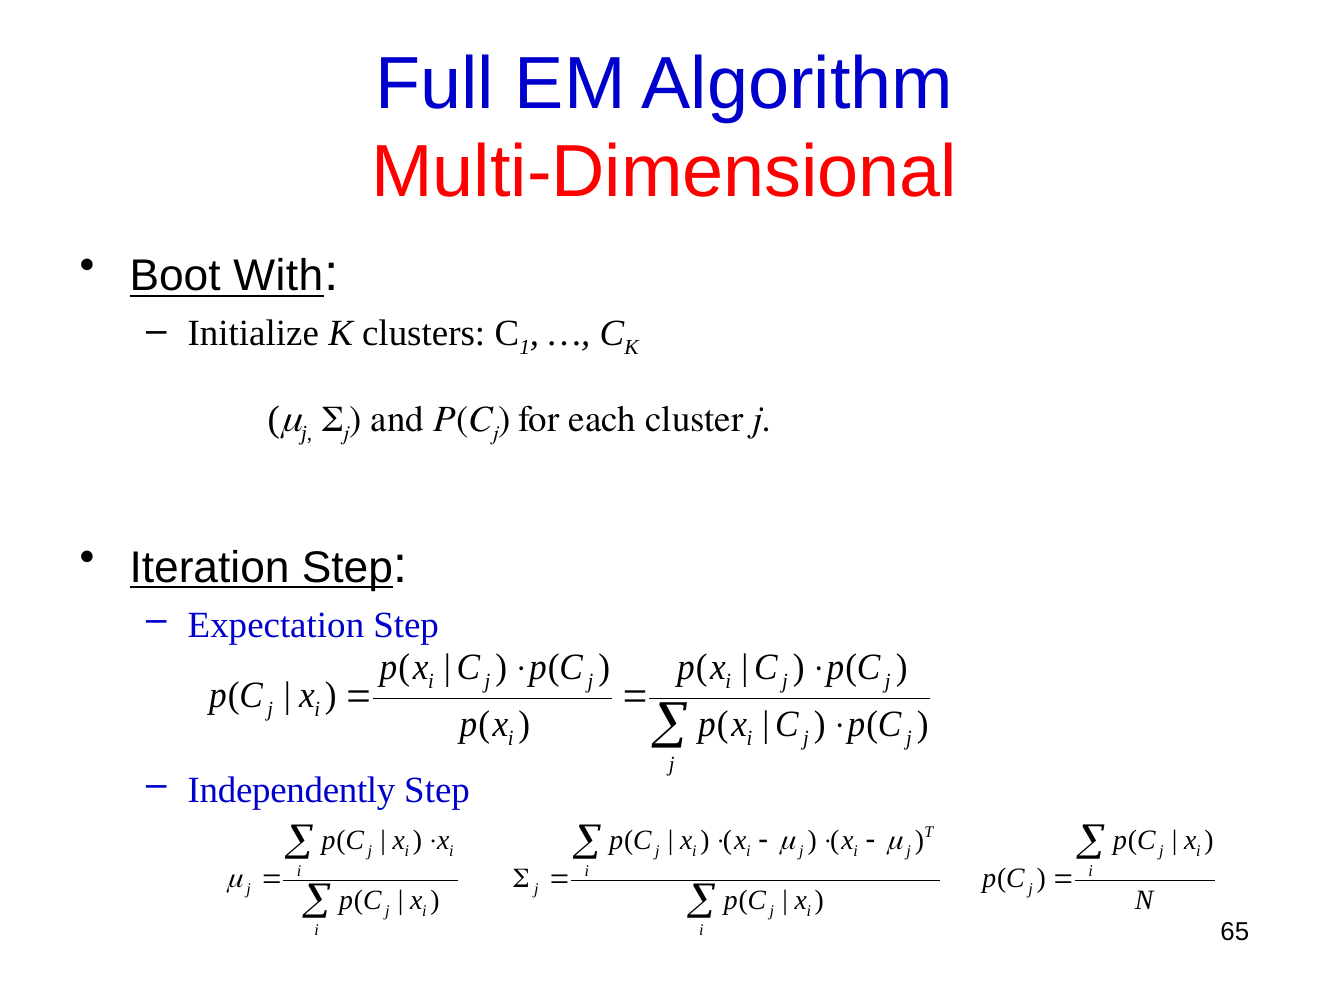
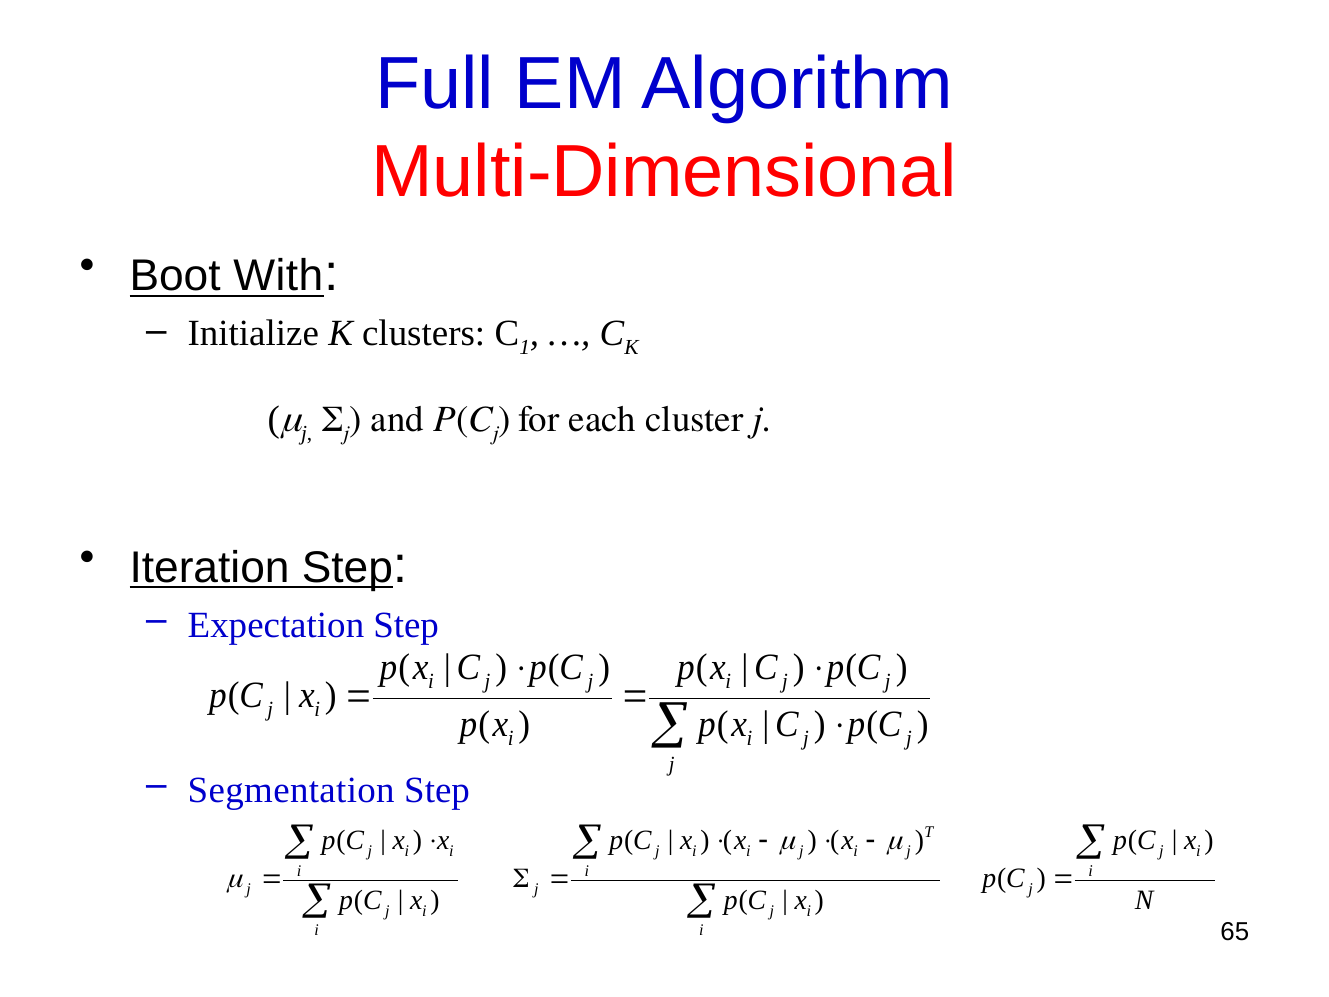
Independently: Independently -> Segmentation
